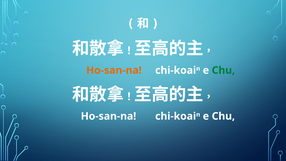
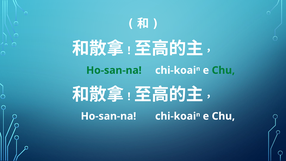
Ho-san-na at (114, 70) colour: orange -> green
